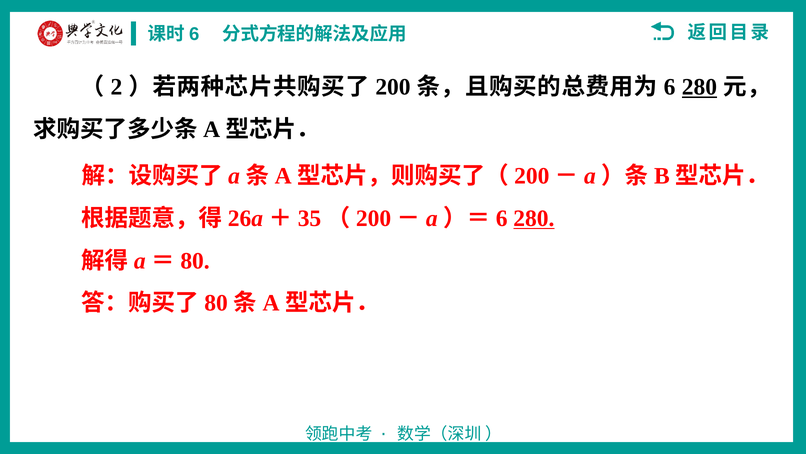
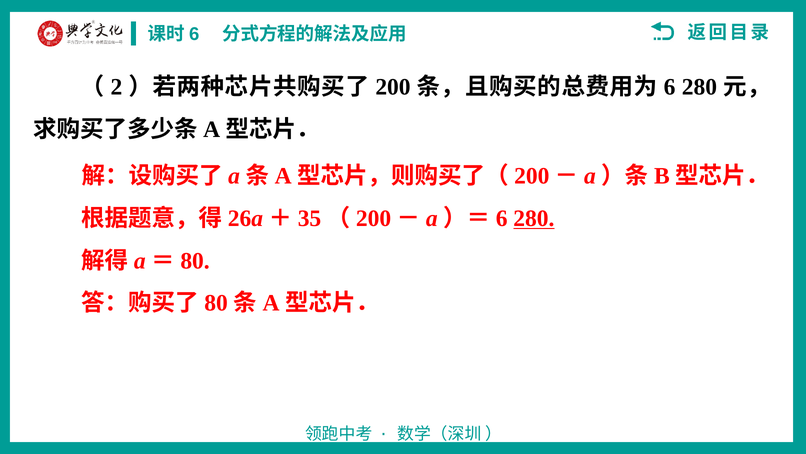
280 at (699, 87) underline: present -> none
